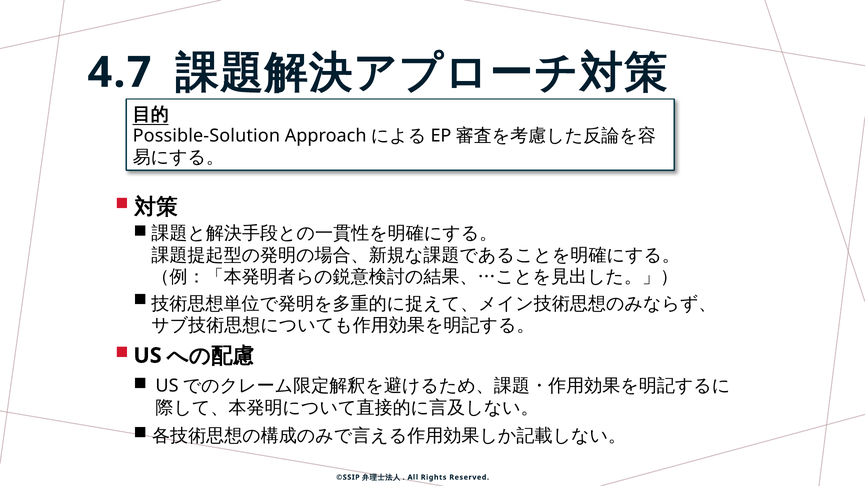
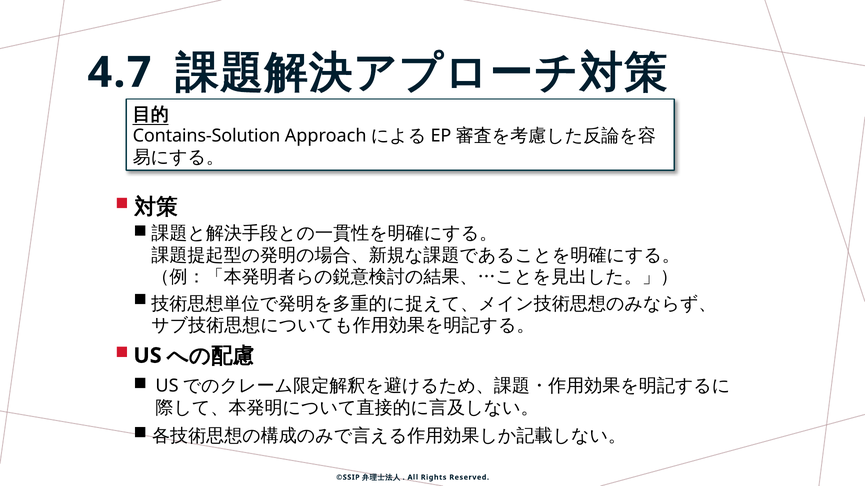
Possible-Solution: Possible-Solution -> Contains-Solution
